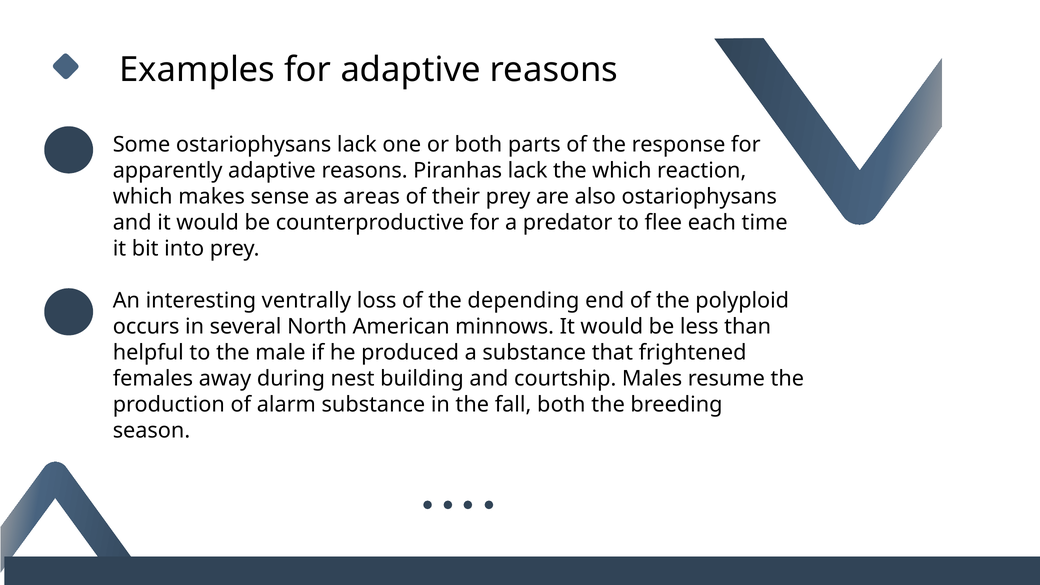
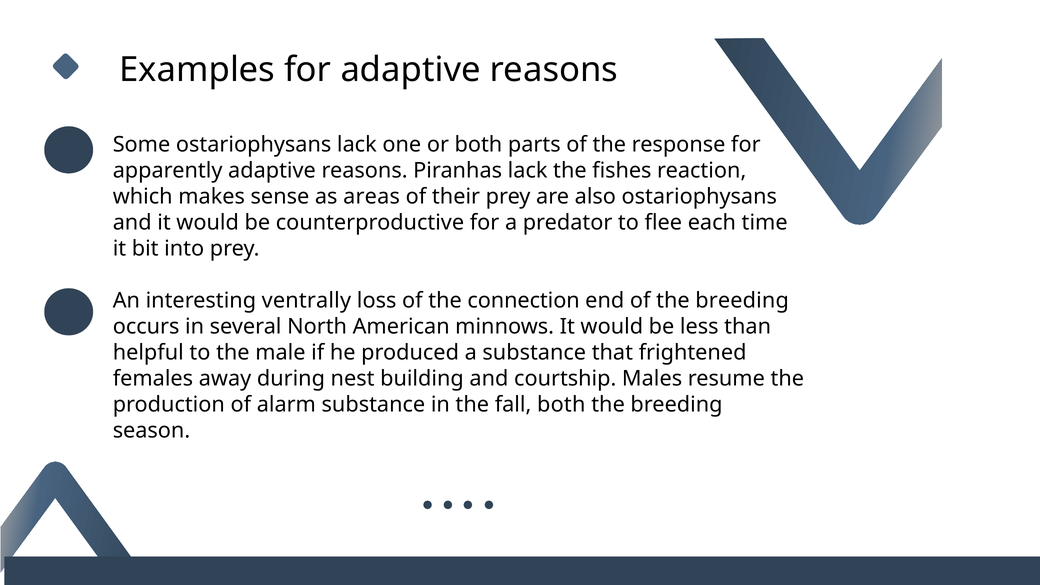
the which: which -> fishes
depending: depending -> connection
of the polyploid: polyploid -> breeding
